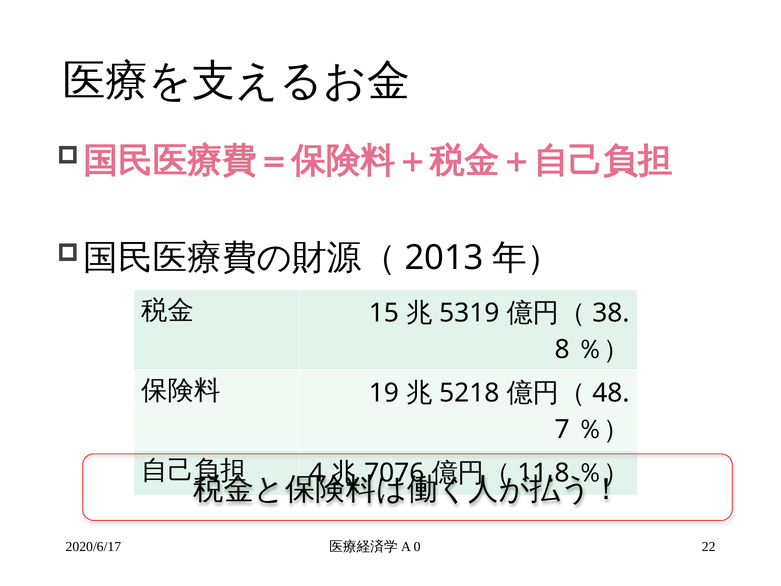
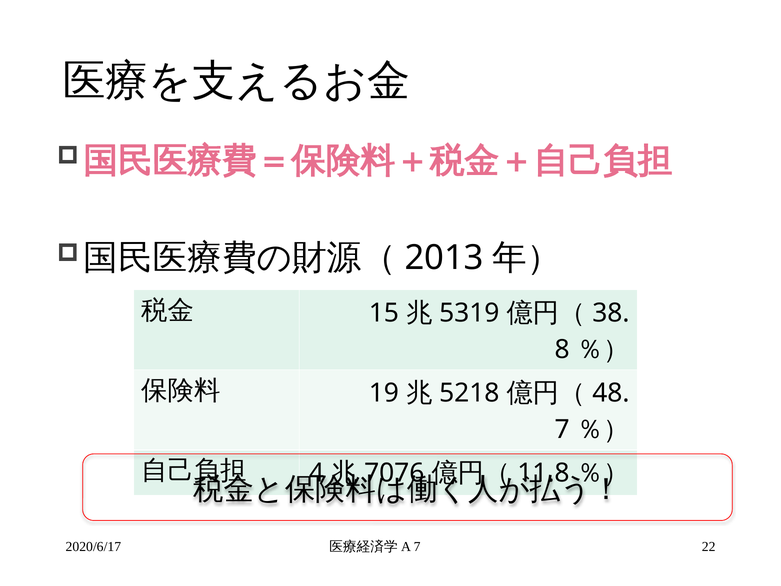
0 at (417, 546): 0 -> 7
